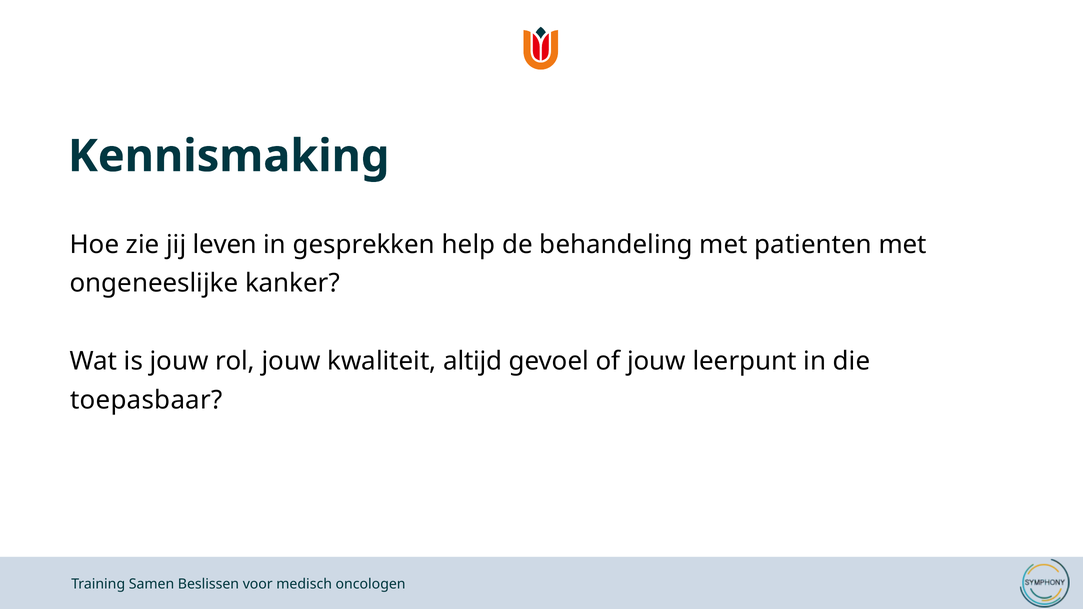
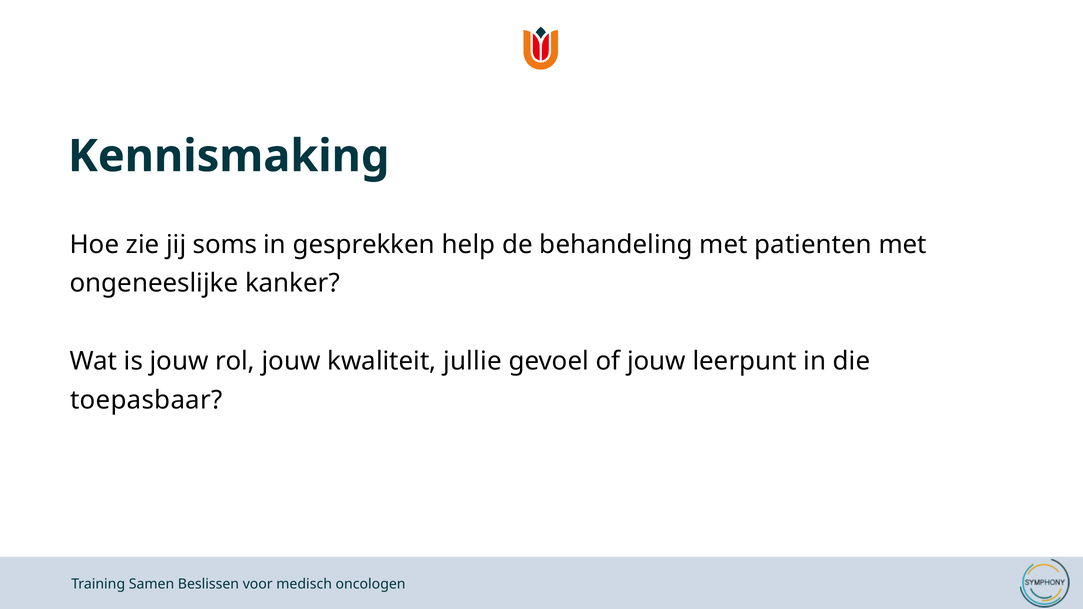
leven: leven -> soms
altijd: altijd -> jullie
